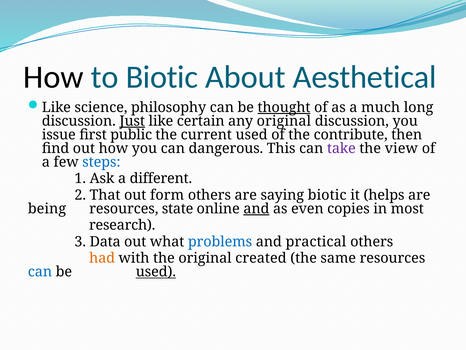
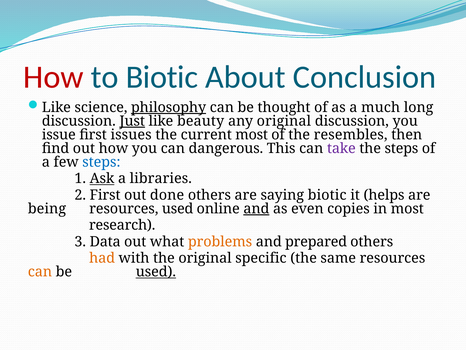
How at (53, 77) colour: black -> red
Aesthetical: Aesthetical -> Conclusion
philosophy underline: none -> present
thought underline: present -> none
certain: certain -> beauty
public: public -> issues
current used: used -> most
contribute: contribute -> resembles
the view: view -> steps
Ask underline: none -> present
different: different -> libraries
2 That: That -> First
form: form -> done
resources state: state -> used
problems colour: blue -> orange
practical: practical -> prepared
created: created -> specific
can at (40, 272) colour: blue -> orange
